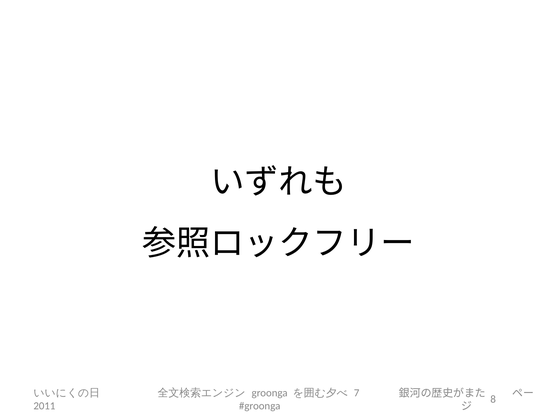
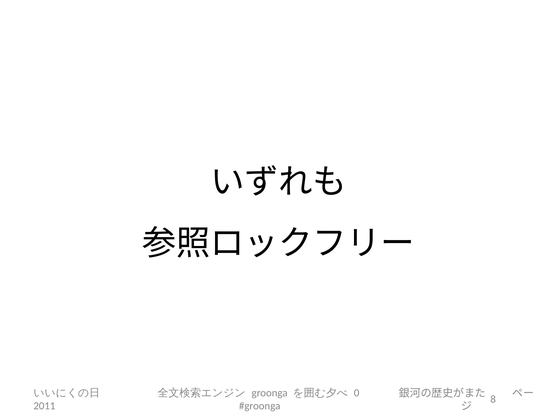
7: 7 -> 0
